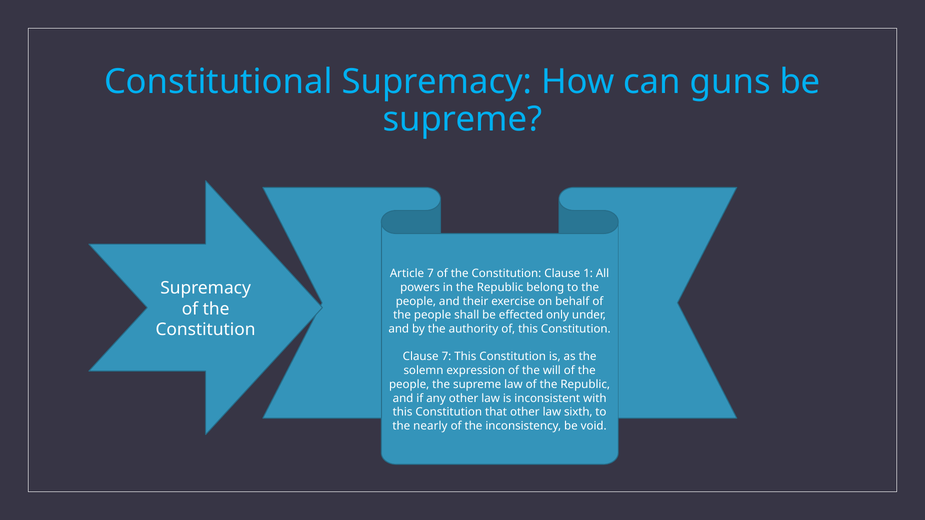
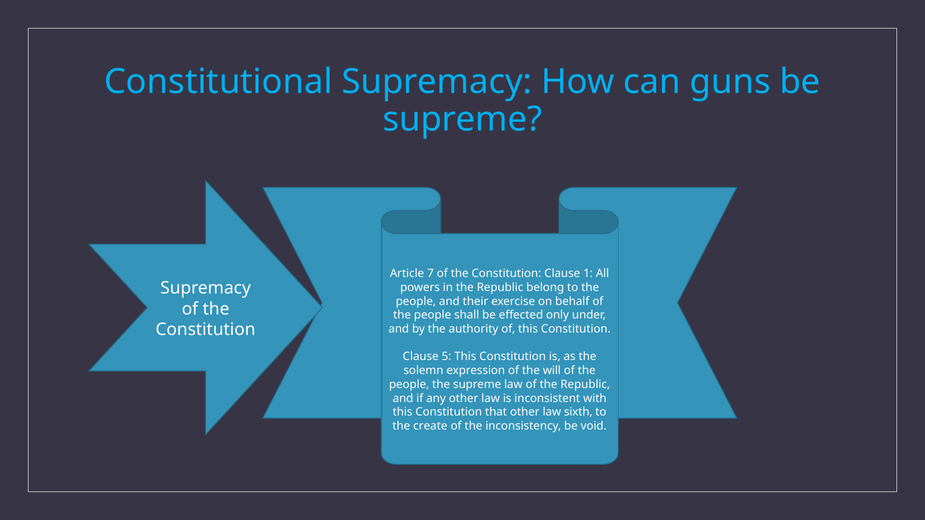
Clause 7: 7 -> 5
nearly: nearly -> create
